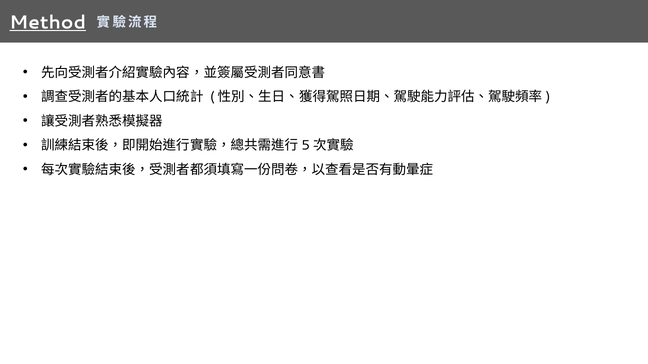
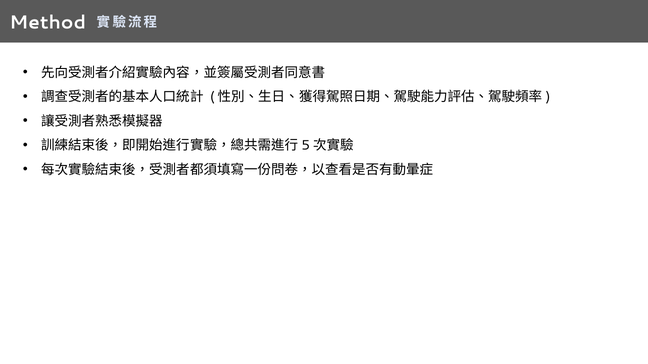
Method underline: present -> none
